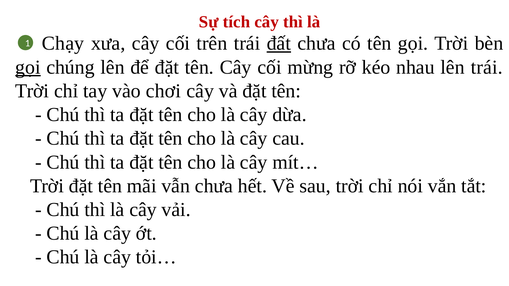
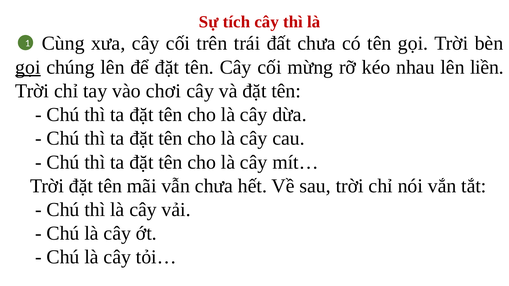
Chạy: Chạy -> Cùng
đất underline: present -> none
lên trái: trái -> liền
